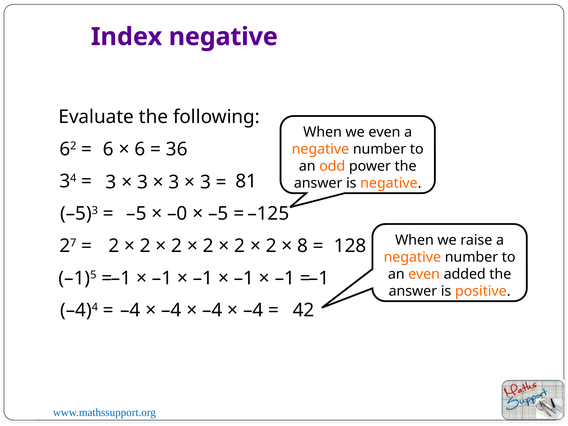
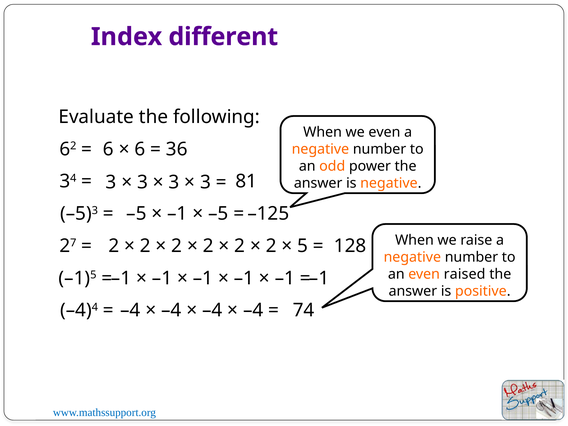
Index negative: negative -> different
–0 at (177, 214): –0 -> –1
8: 8 -> 5
added: added -> raised
42: 42 -> 74
